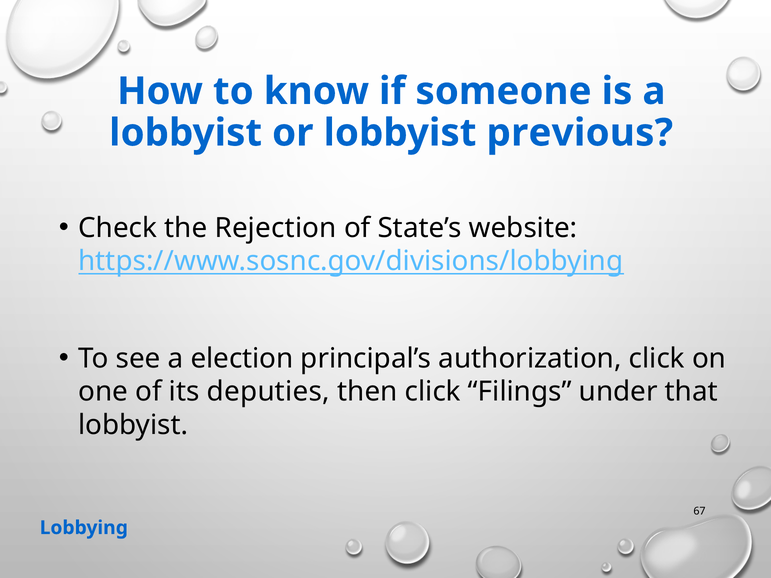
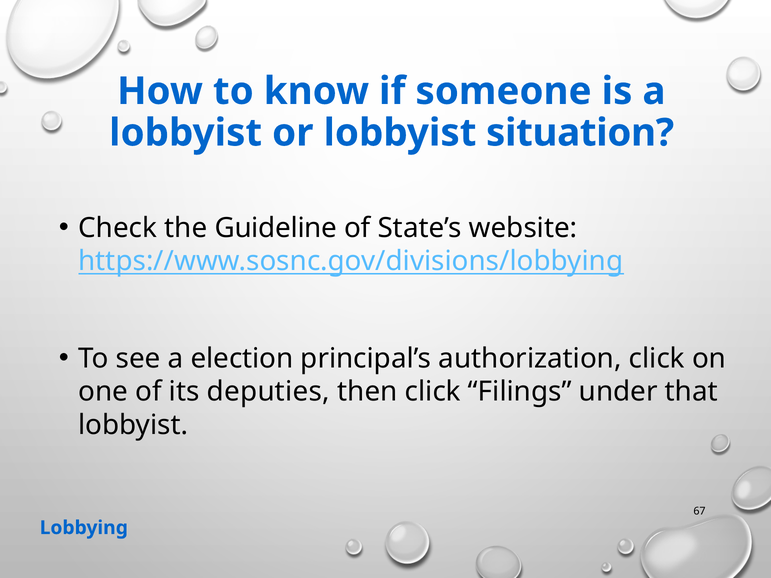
previous: previous -> situation
Rejection: Rejection -> Guideline
